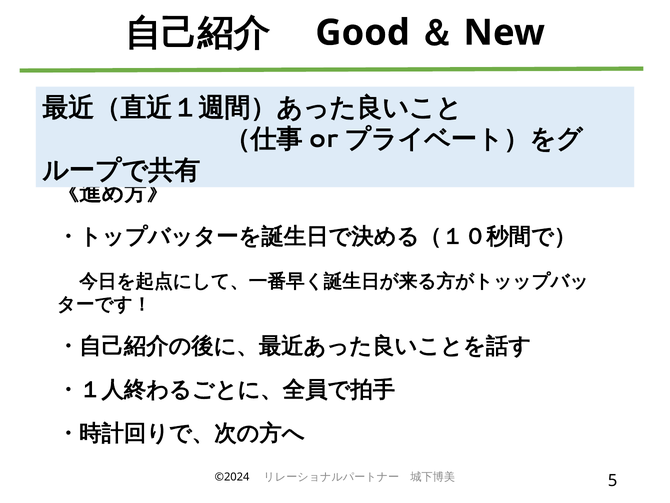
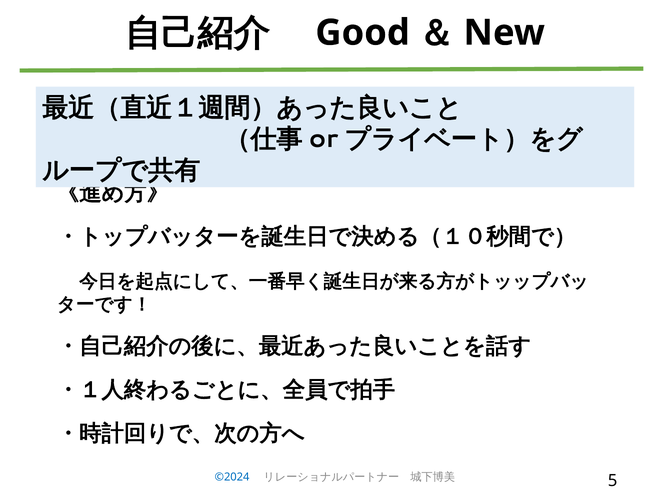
©2024 colour: black -> blue
